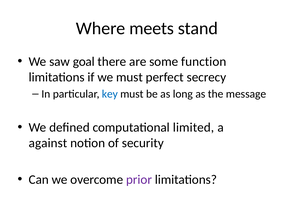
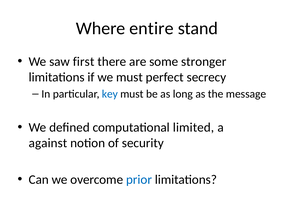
meets: meets -> entire
goal: goal -> first
function: function -> stronger
prior colour: purple -> blue
